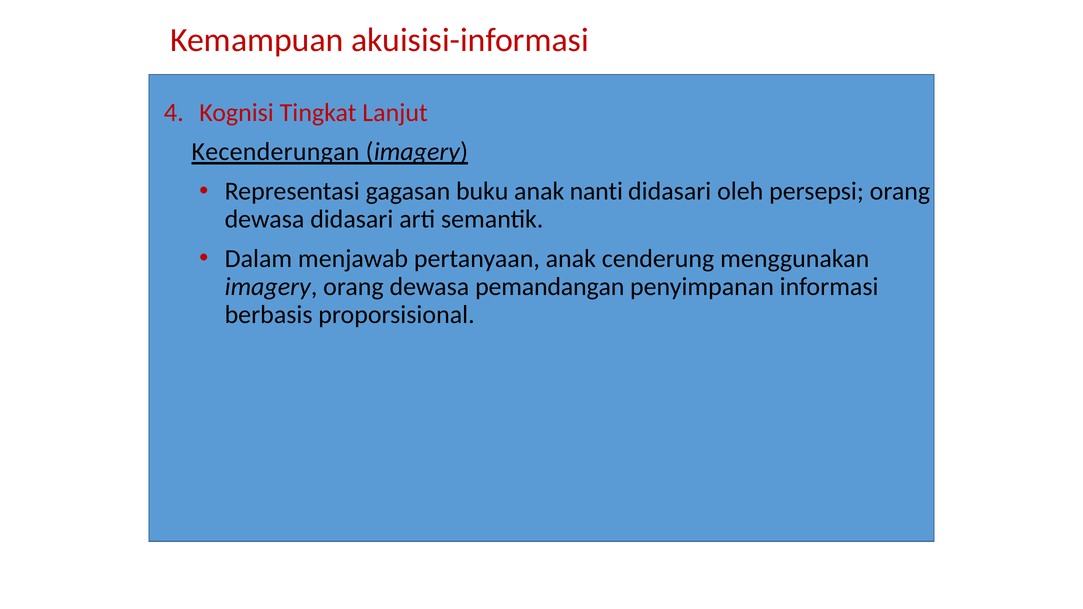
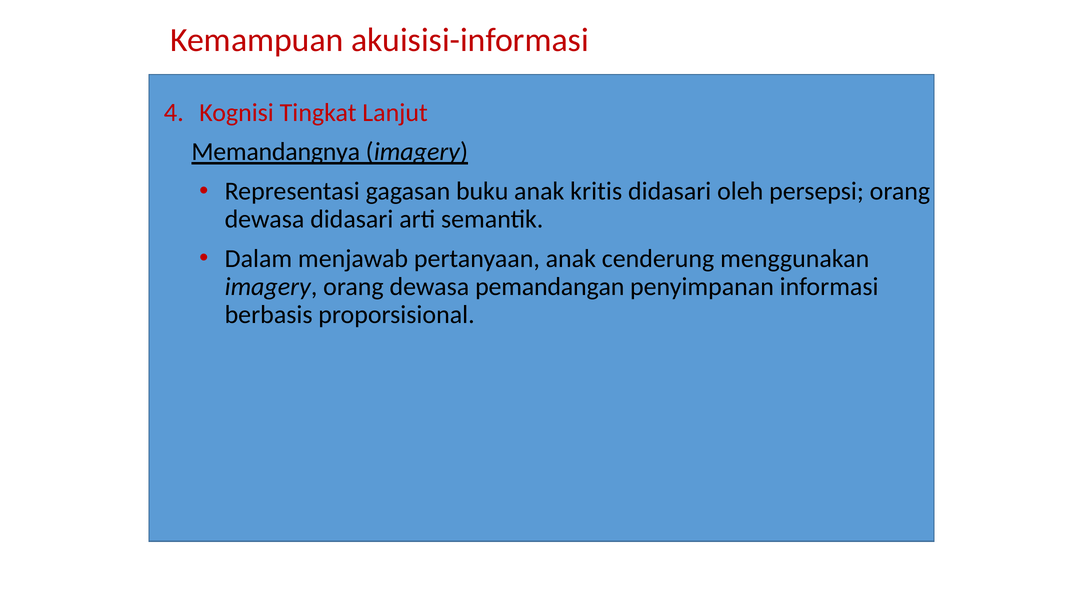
Kecenderungan: Kecenderungan -> Memandangnya
nanti: nanti -> kritis
